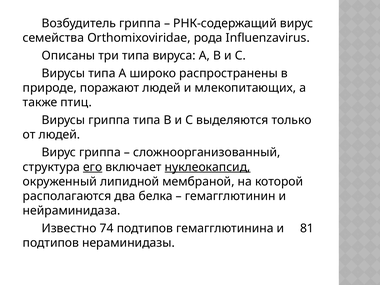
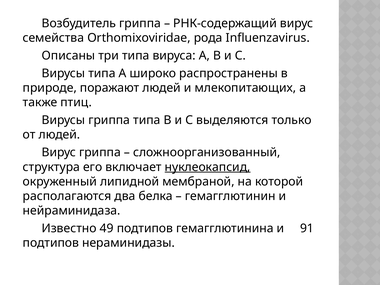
его underline: present -> none
74: 74 -> 49
81: 81 -> 91
